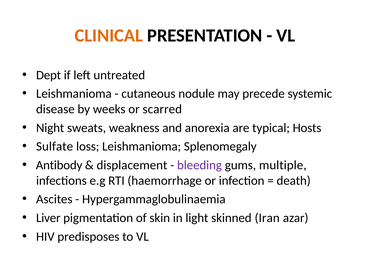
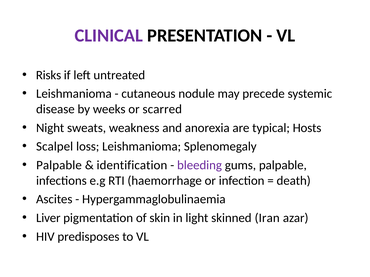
CLINICAL colour: orange -> purple
Dept: Dept -> Risks
Sulfate: Sulfate -> Scalpel
Antibody at (59, 165): Antibody -> Palpable
displacement: displacement -> identification
gums multiple: multiple -> palpable
